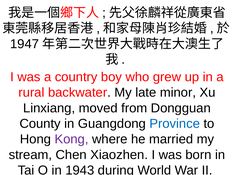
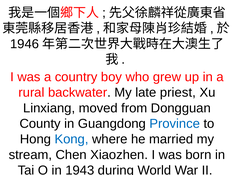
1947: 1947 -> 1946
minor: minor -> priest
Kong colour: purple -> blue
